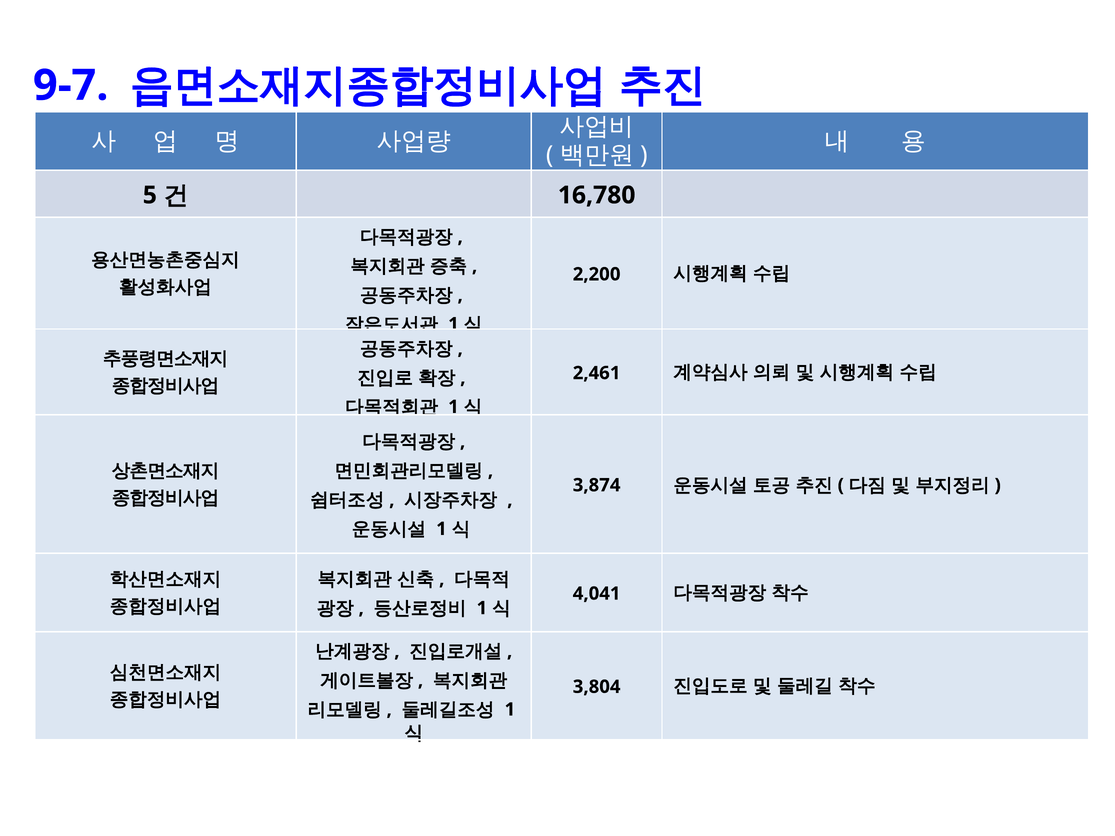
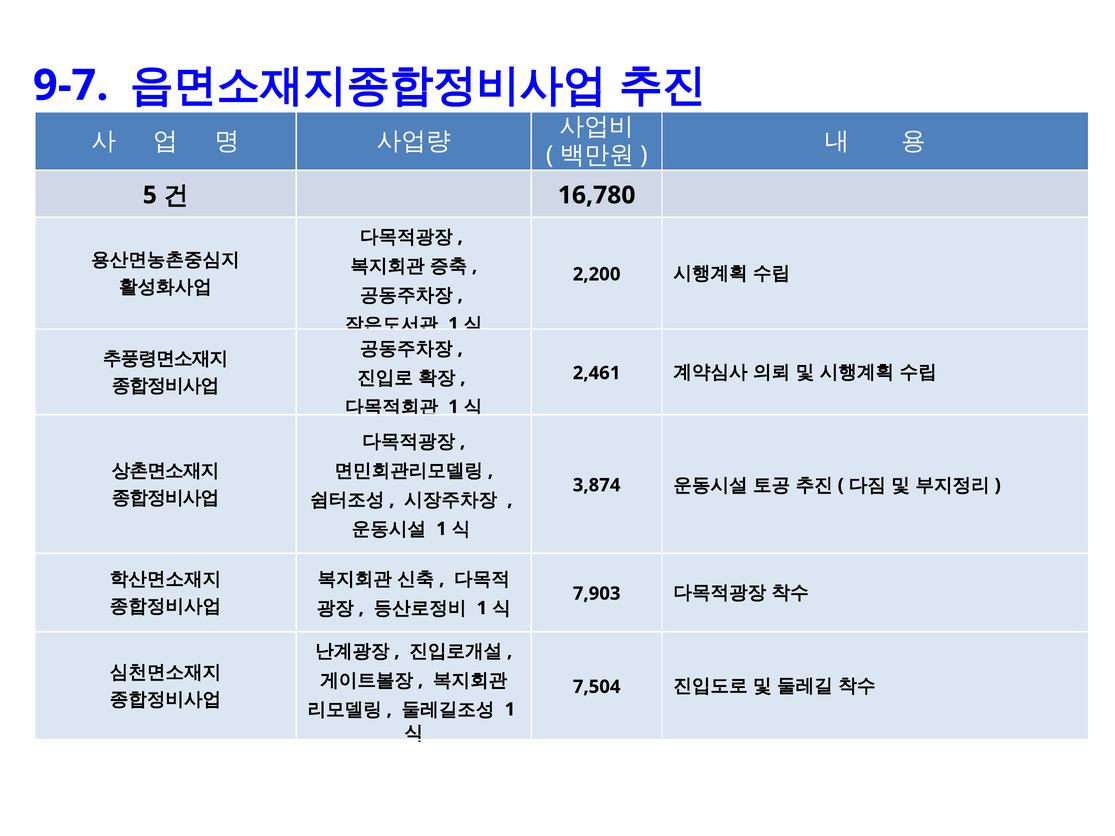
4,041: 4,041 -> 7,903
3,804: 3,804 -> 7,504
